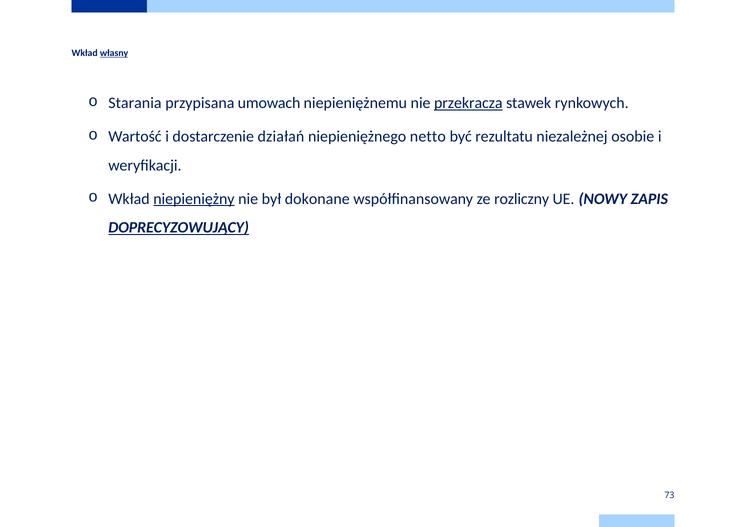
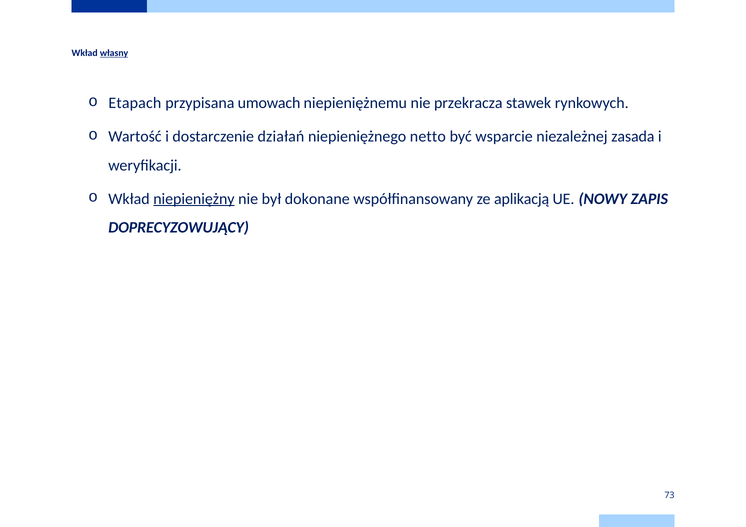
Starania: Starania -> Etapach
przekracza underline: present -> none
rezultatu: rezultatu -> wsparcie
osobie: osobie -> zasada
rozliczny: rozliczny -> aplikacją
DOPRECYZOWUJĄCY underline: present -> none
